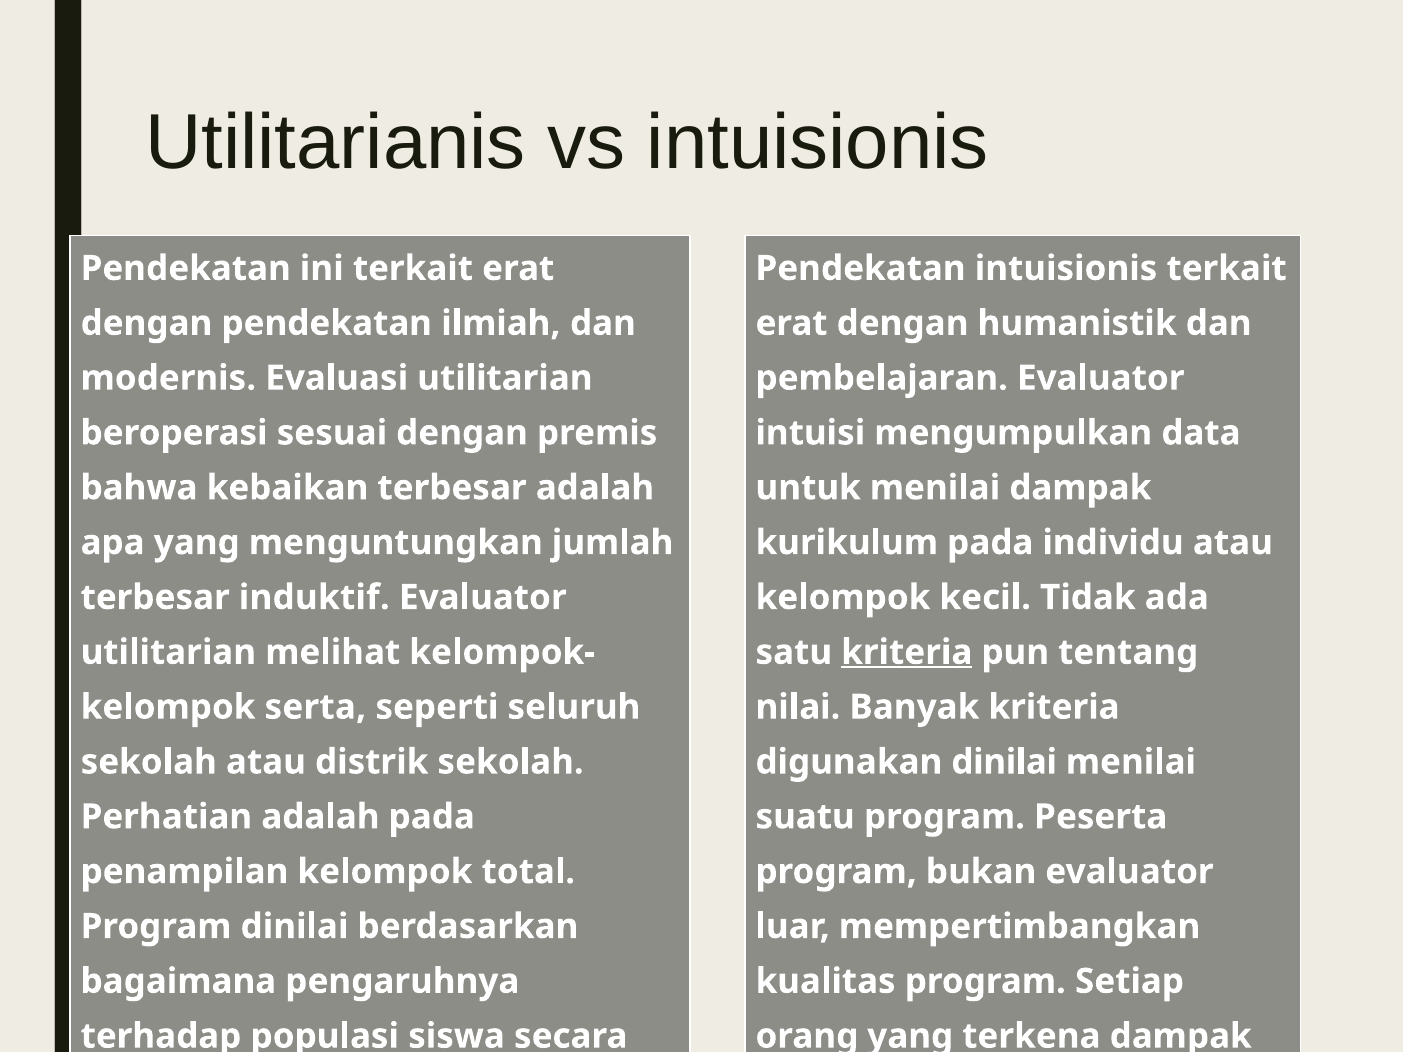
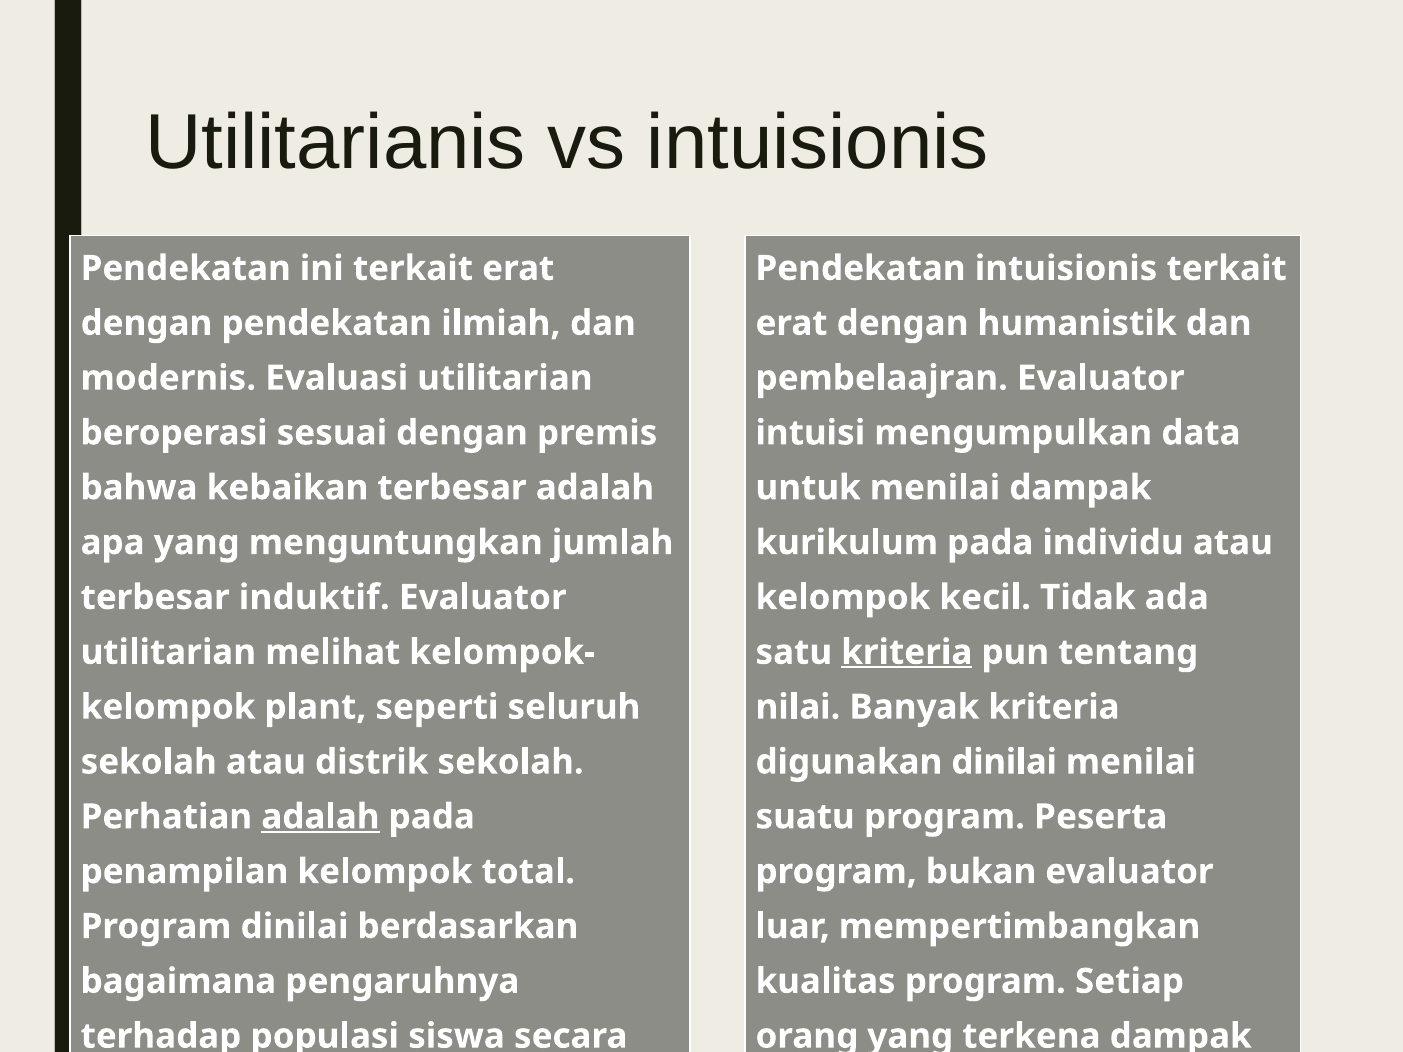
pembelajaran: pembelajaran -> pembelaajran
serta: serta -> plant
adalah at (320, 817) underline: none -> present
